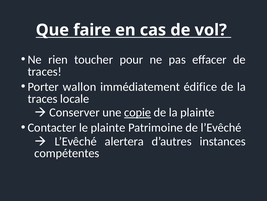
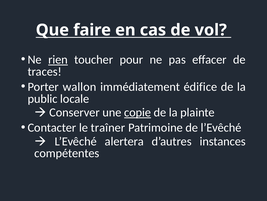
rien underline: none -> present
traces at (43, 98): traces -> public
le plainte: plainte -> traîner
